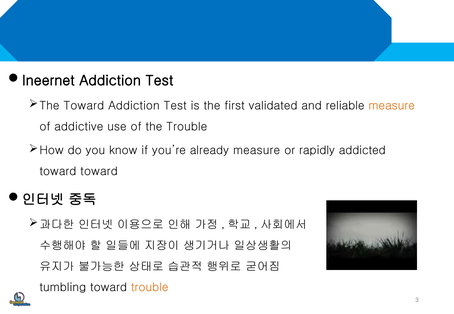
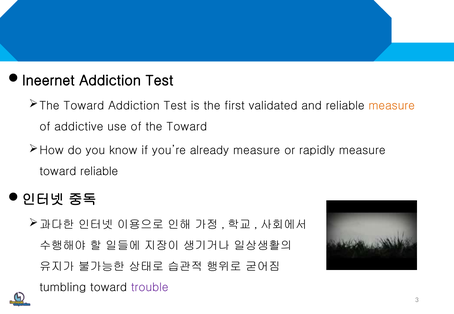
of the Trouble: Trouble -> Toward
rapidly addicted: addicted -> measure
toward toward: toward -> reliable
trouble at (150, 288) colour: orange -> purple
